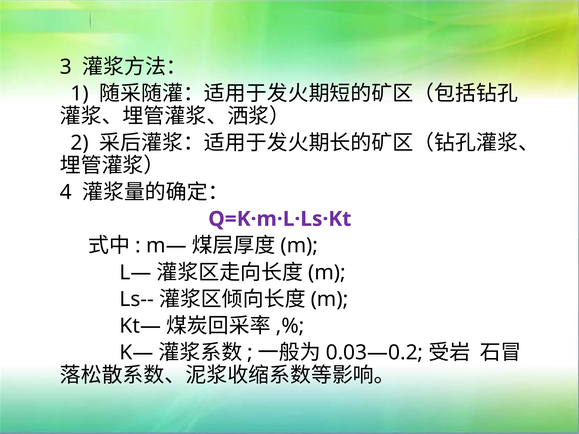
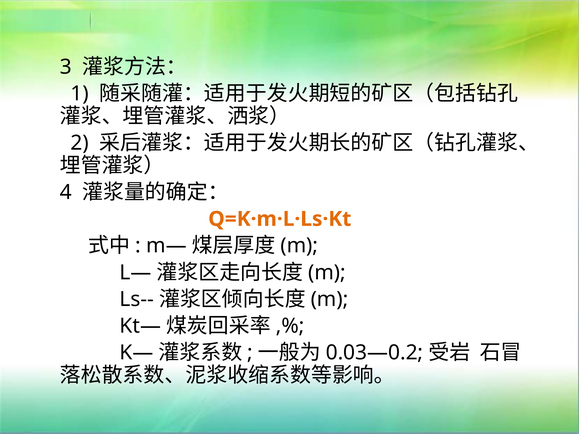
Q=K·m·L·Ls·Kt colour: purple -> orange
